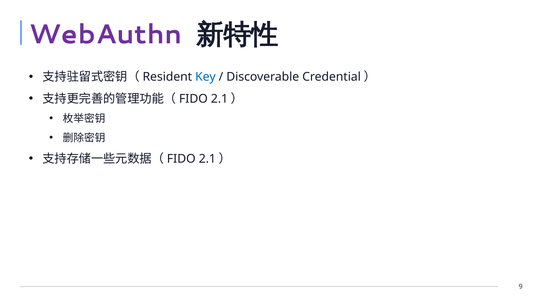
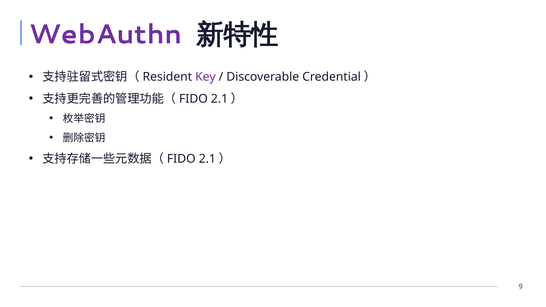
Key colour: blue -> purple
